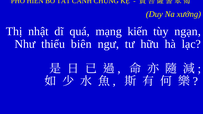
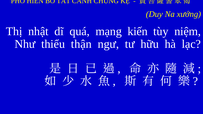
ngạn: ngạn -> niệm
biên: biên -> thận
